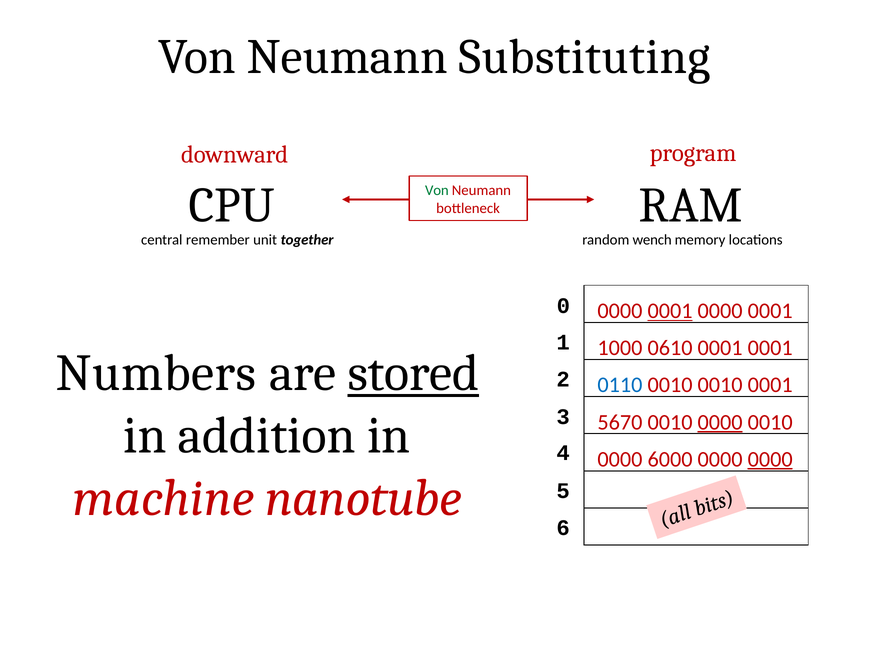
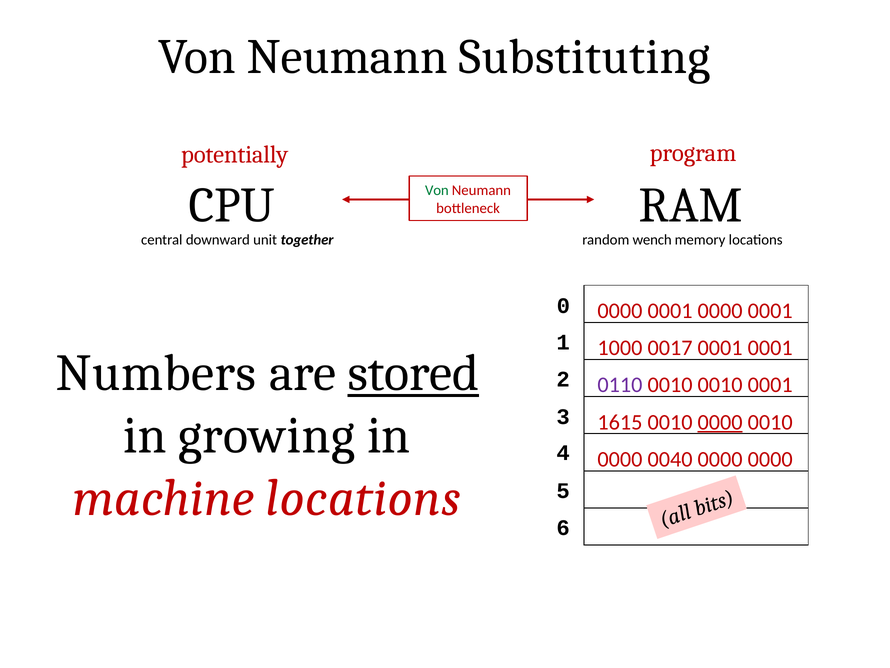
downward: downward -> potentially
remember: remember -> downward
0001 at (670, 311) underline: present -> none
0610: 0610 -> 0017
0110 colour: blue -> purple
5670: 5670 -> 1615
addition: addition -> growing
6000: 6000 -> 0040
0000 at (770, 459) underline: present -> none
machine nanotube: nanotube -> locations
